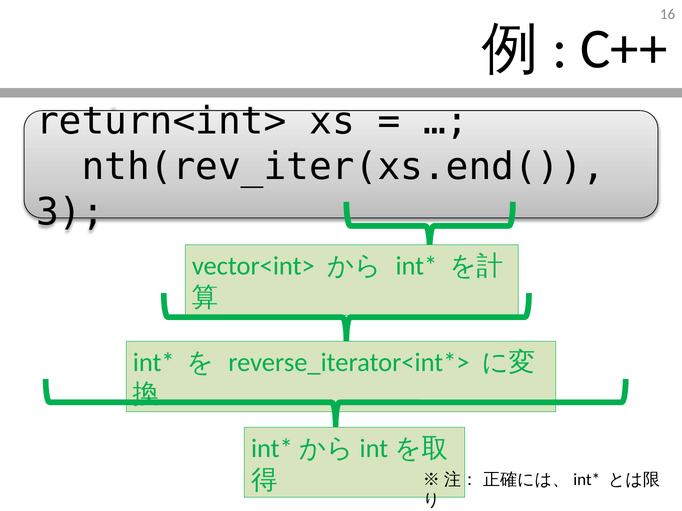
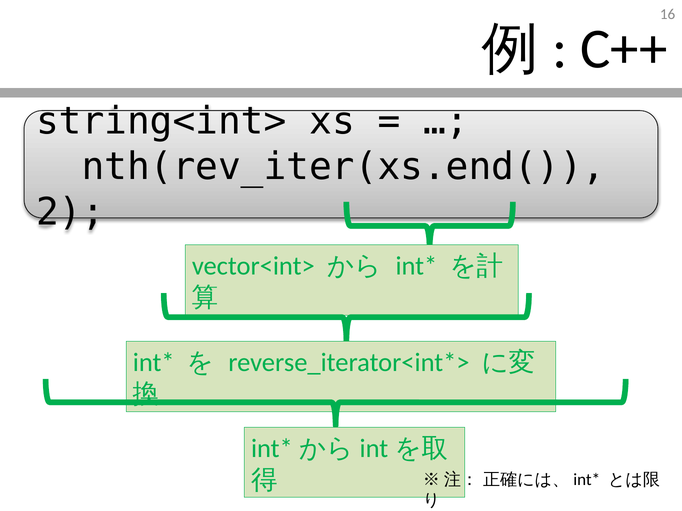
return<int>: return<int> -> string<int>
3: 3 -> 2
